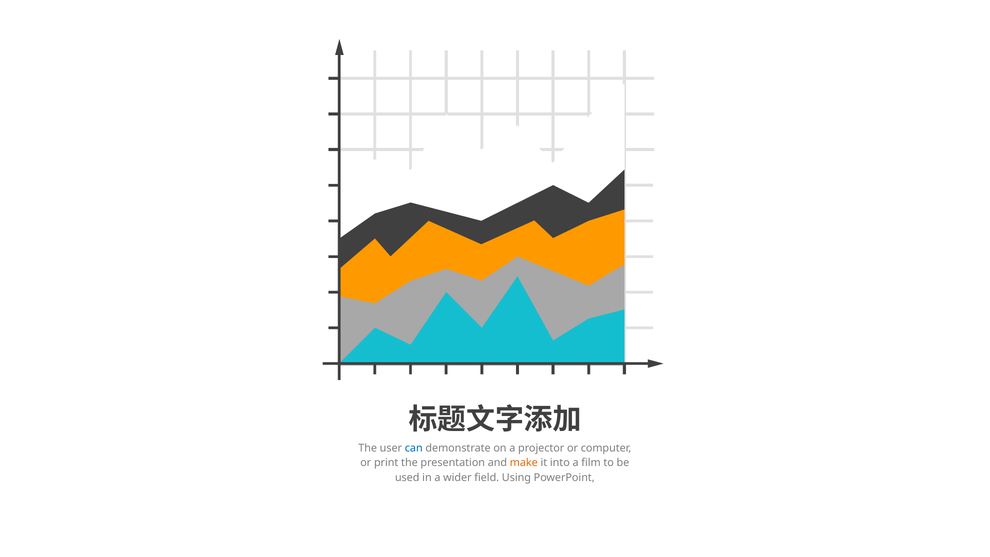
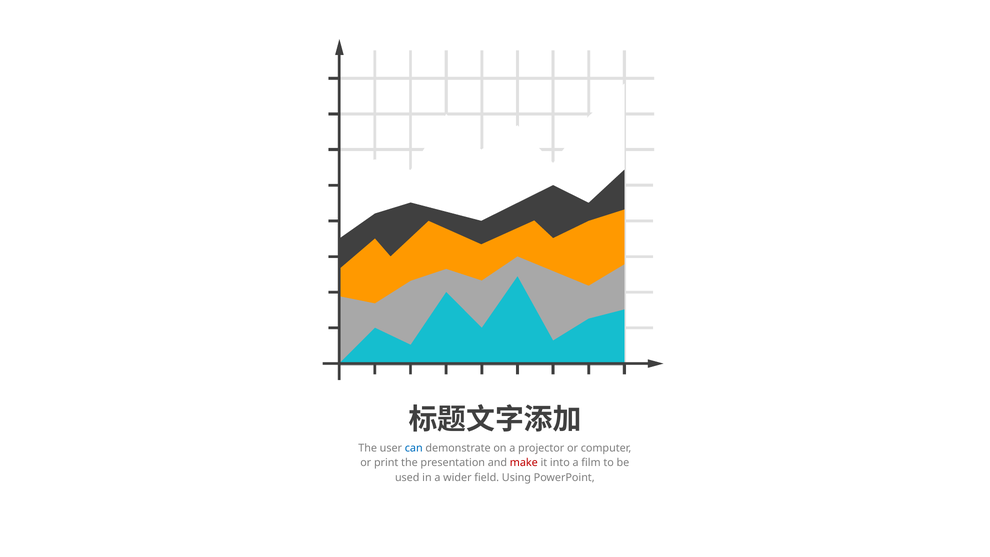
make colour: orange -> red
